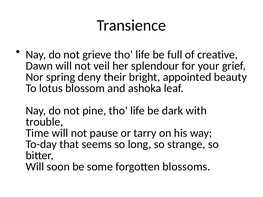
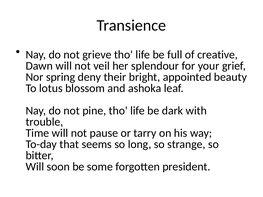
blossoms: blossoms -> president
